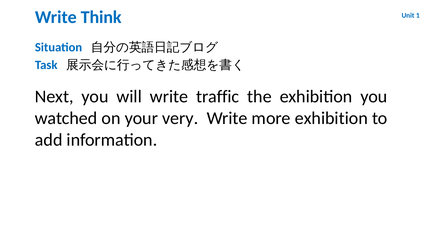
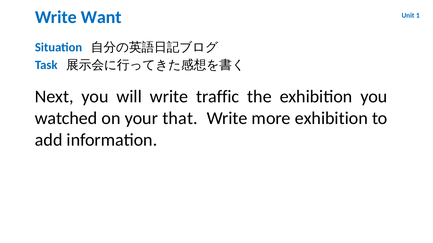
Think: Think -> Want
very: very -> that
